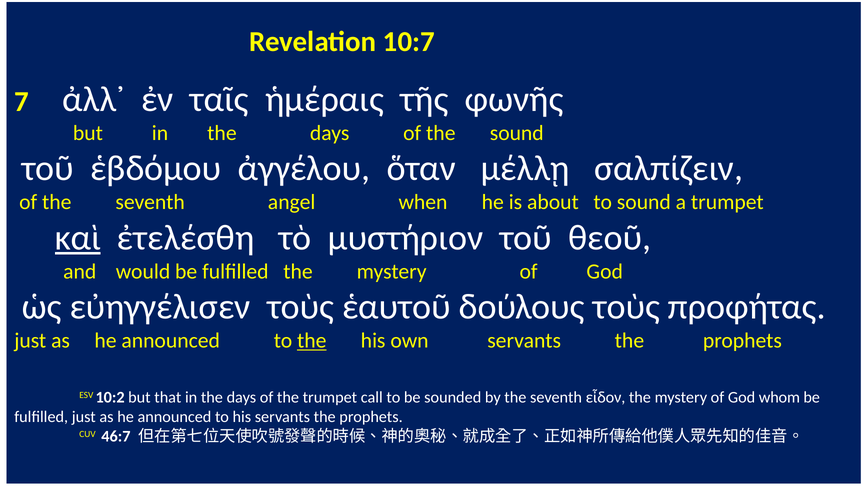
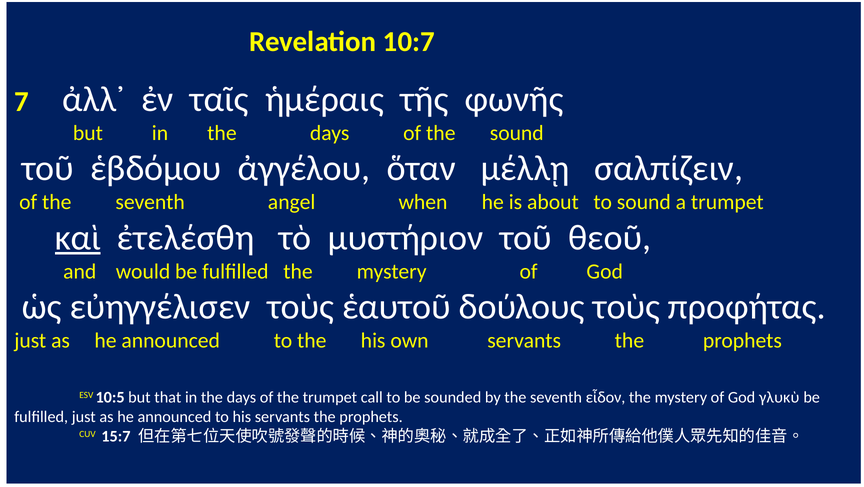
the at (312, 341) underline: present -> none
10:2: 10:2 -> 10:5
whom: whom -> γλυκὺ
46:7: 46:7 -> 15:7
